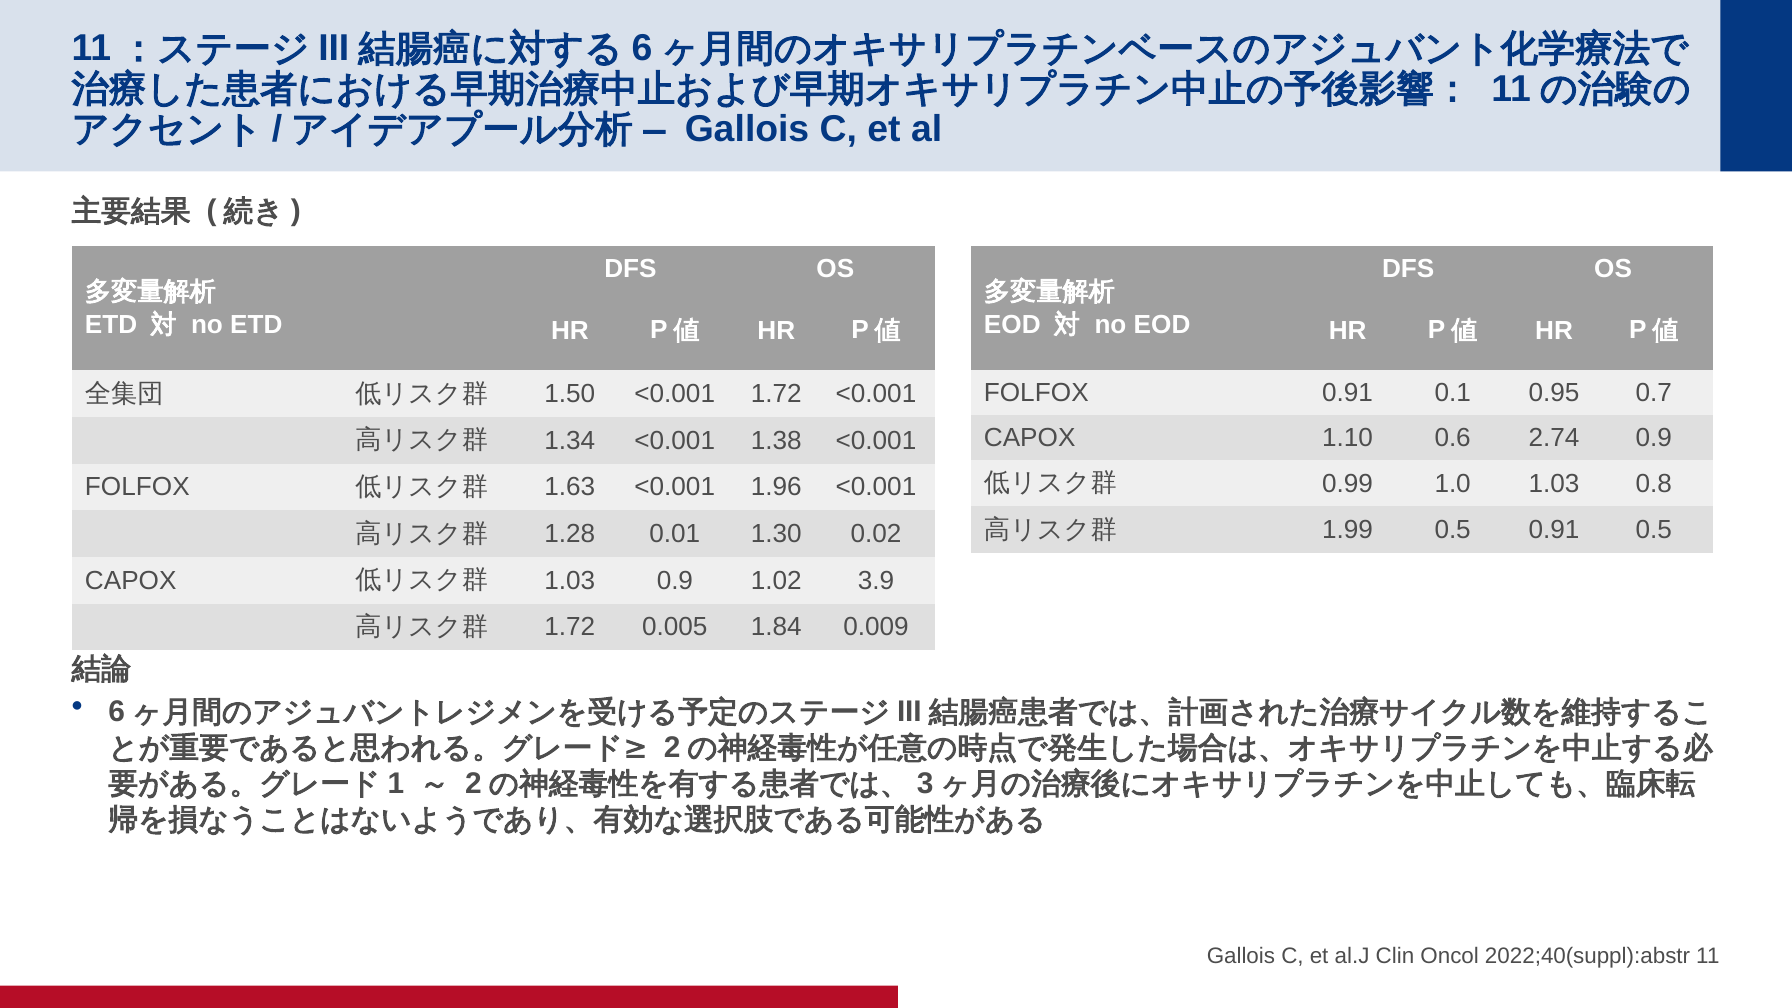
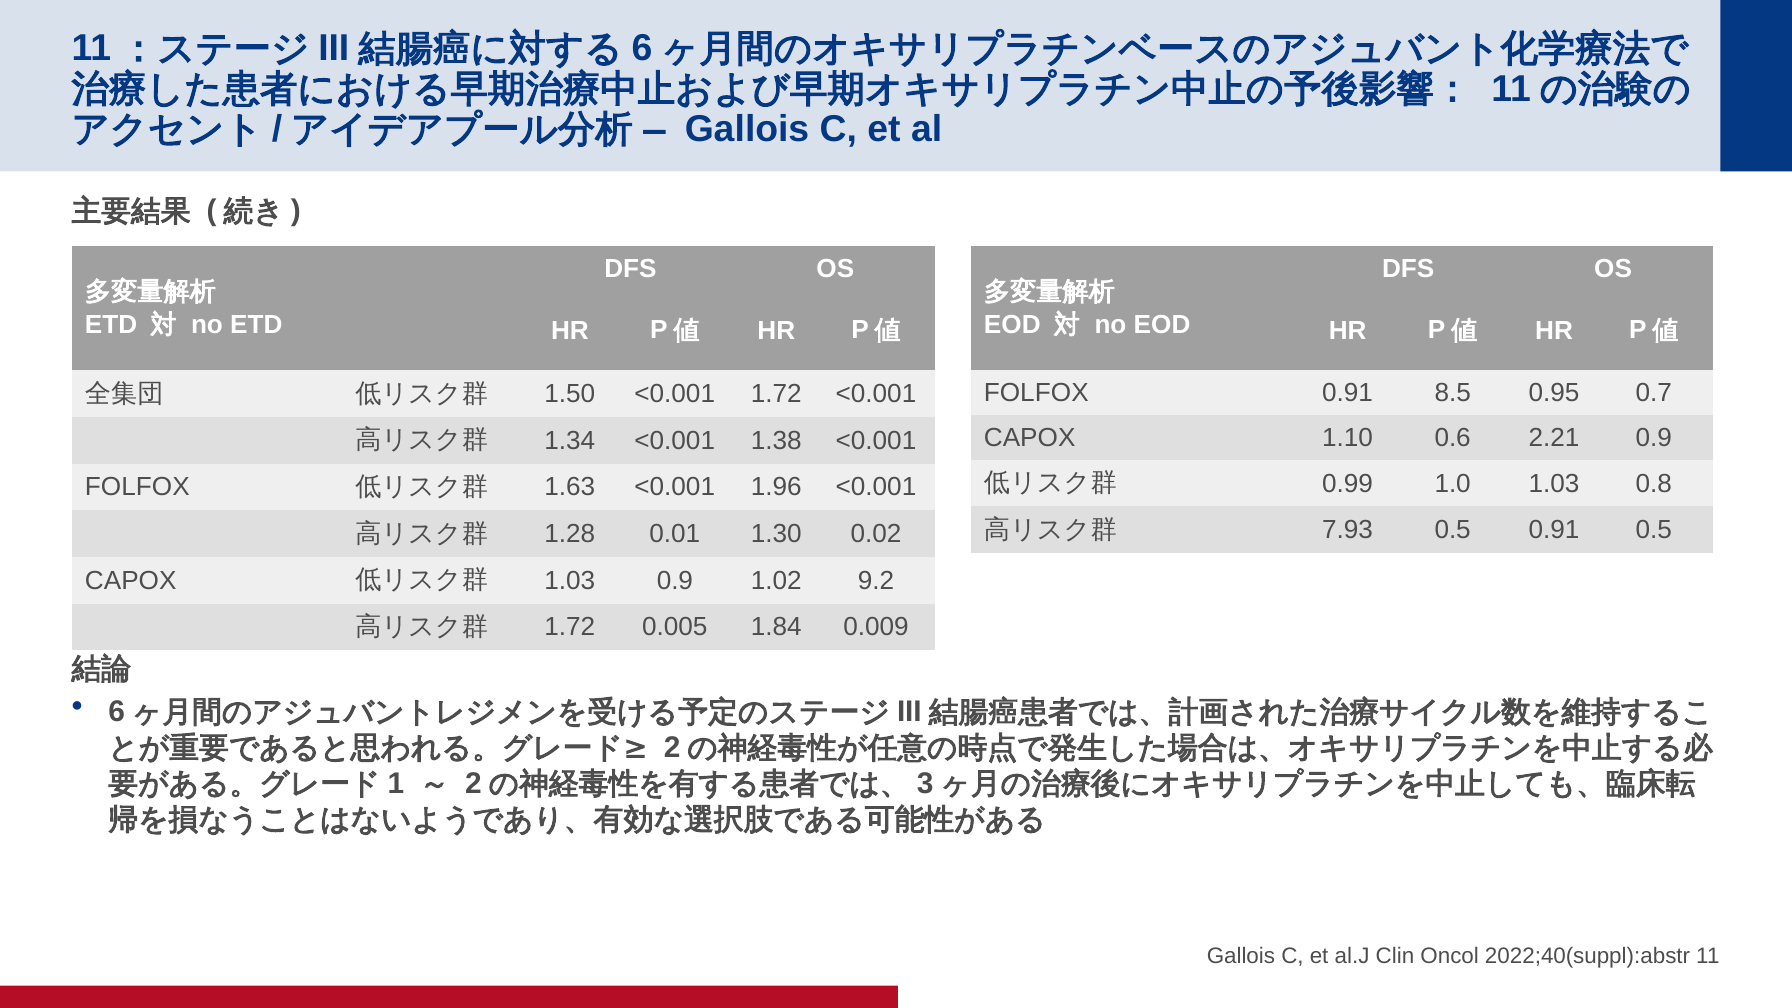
0.1: 0.1 -> 8.5
2.74: 2.74 -> 2.21
1.99: 1.99 -> 7.93
3.9: 3.9 -> 9.2
